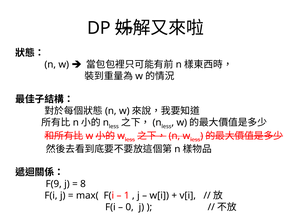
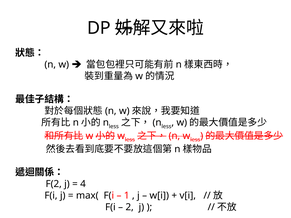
F(9: F(9 -> F(2
8: 8 -> 4
0: 0 -> 2
